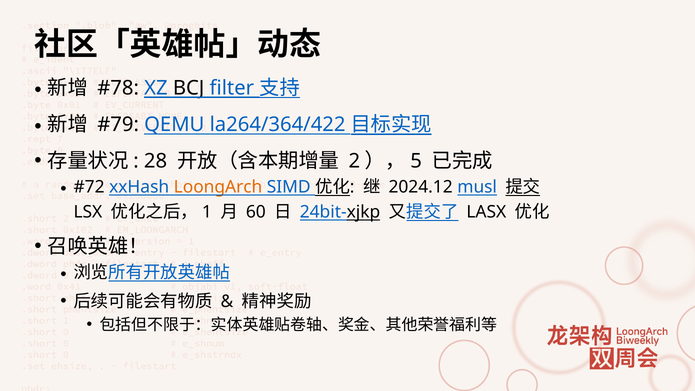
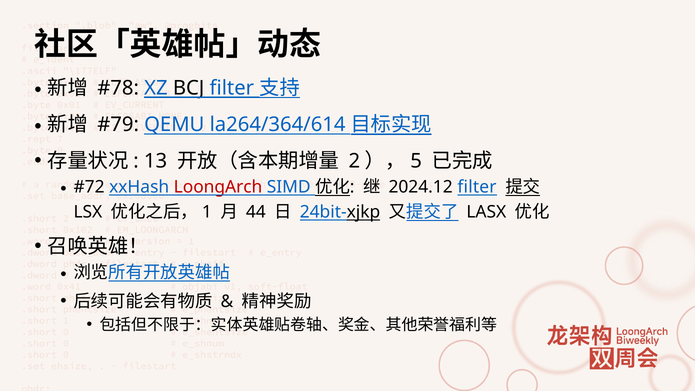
la264/364/422: la264/364/422 -> la264/364/614
28: 28 -> 13
LoongArch colour: orange -> red
2024.12 musl: musl -> filter
60: 60 -> 44
